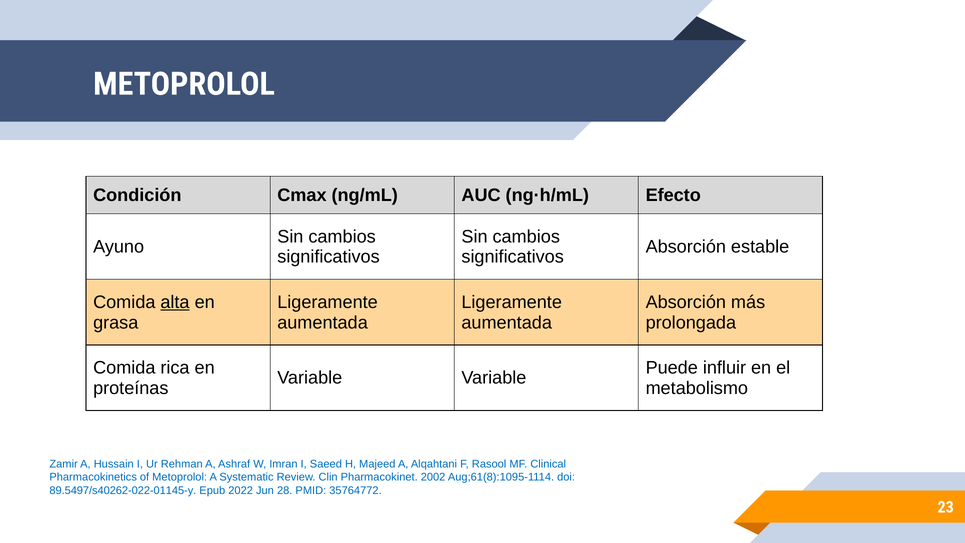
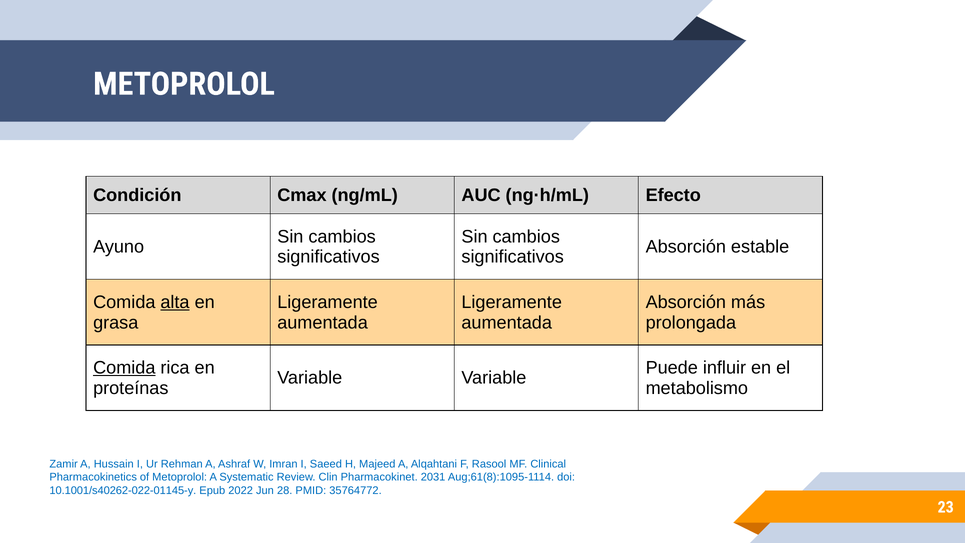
Comida at (124, 368) underline: none -> present
2002: 2002 -> 2031
89.5497/s40262-022-01145-y: 89.5497/s40262-022-01145-y -> 10.1001/s40262-022-01145-y
